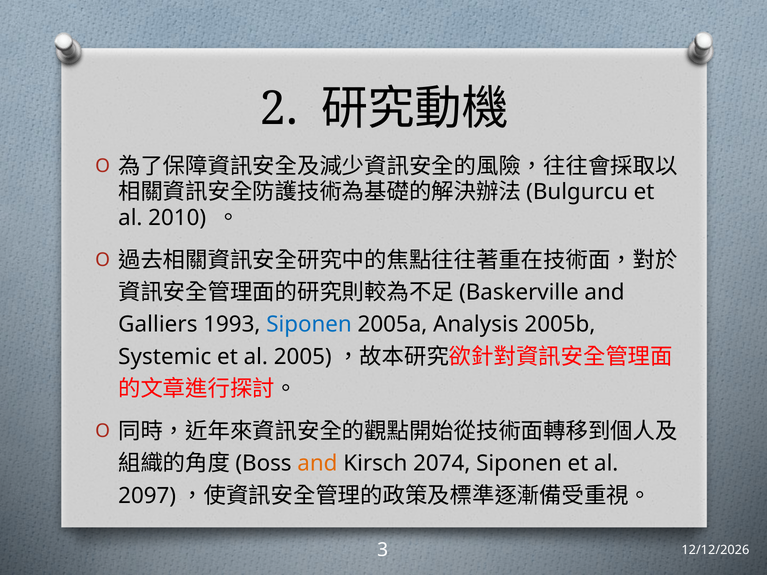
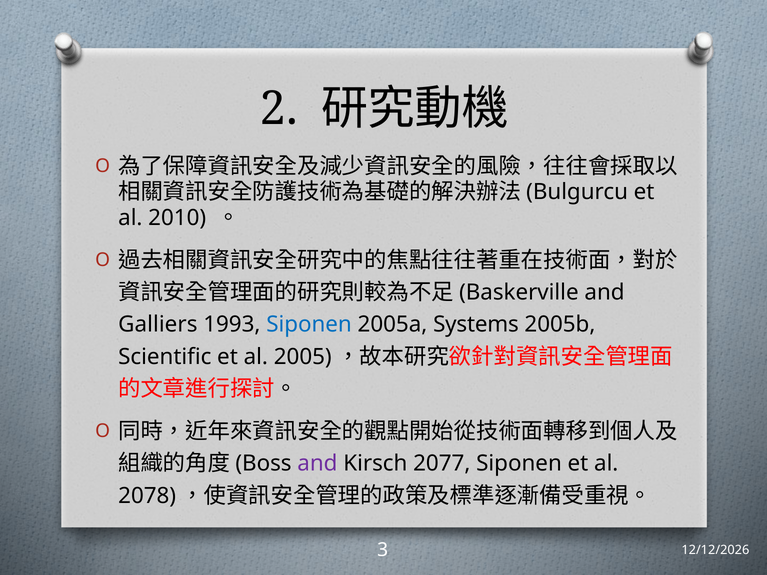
Analysis: Analysis -> Systems
Systemic: Systemic -> Scientific
and at (317, 464) colour: orange -> purple
2074: 2074 -> 2077
2097: 2097 -> 2078
